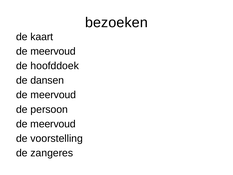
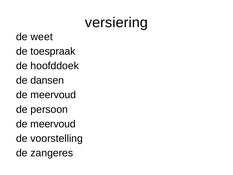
bezoeken: bezoeken -> versiering
kaart: kaart -> weet
meervoud at (53, 51): meervoud -> toespraak
